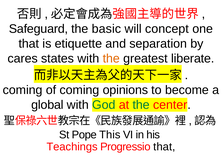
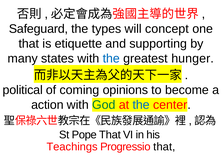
basic: basic -> types
separation: separation -> supporting
cares: cares -> many
the at (111, 58) colour: orange -> blue
liberate: liberate -> hunger
coming at (23, 90): coming -> political
global: global -> action
the at (141, 105) colour: green -> blue
Pope This: This -> That
